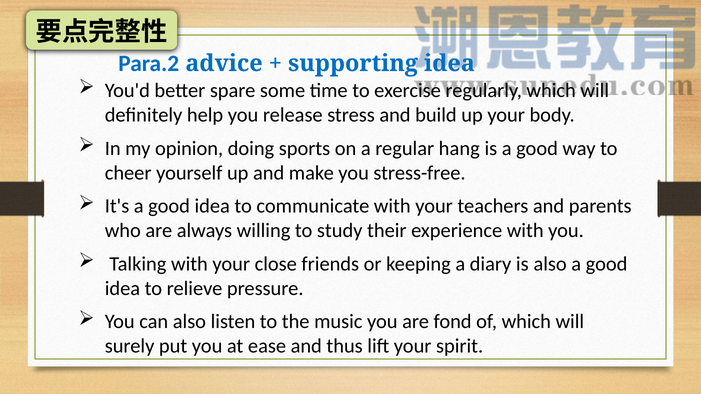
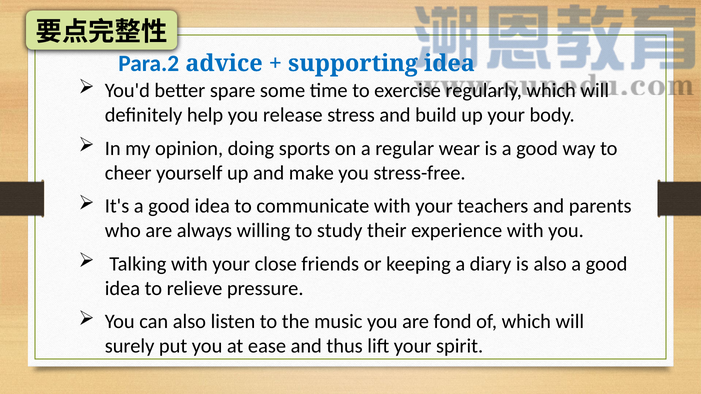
hang: hang -> wear
